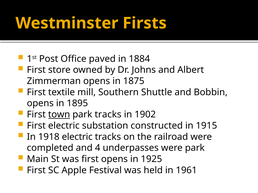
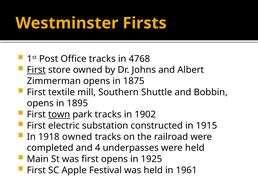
Office paved: paved -> tracks
1884: 1884 -> 4768
First at (36, 70) underline: none -> present
1918 electric: electric -> owned
were park: park -> held
